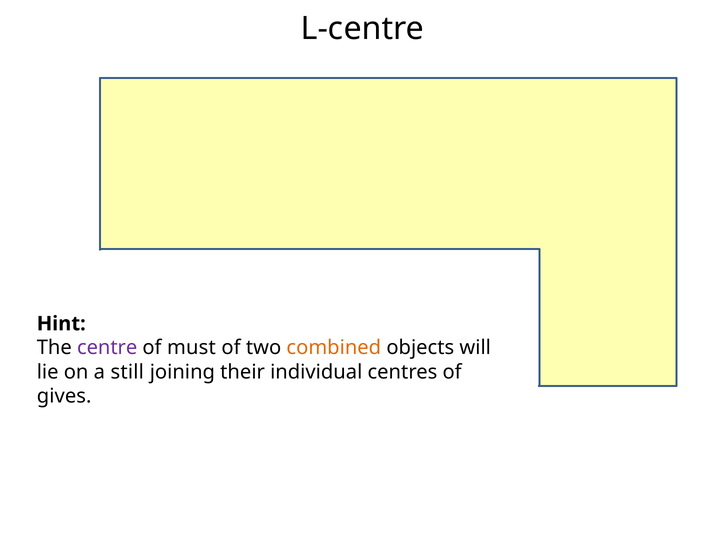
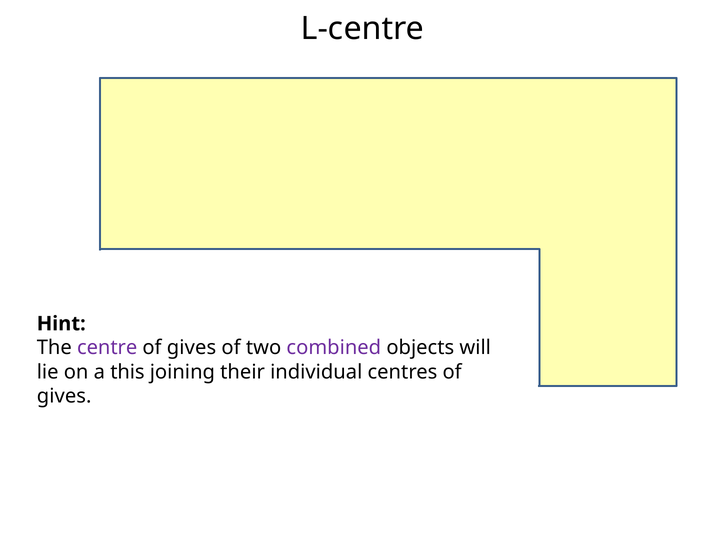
must at (191, 348): must -> gives
combined colour: orange -> purple
still: still -> this
